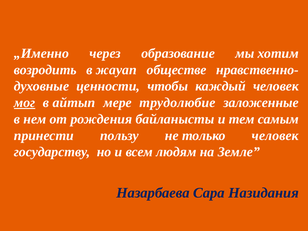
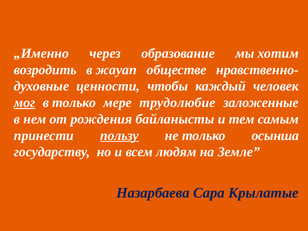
в айтып: айтып -> только
пользу underline: none -> present
только человек: человек -> осынша
Назидания: Назидания -> Крылатые
